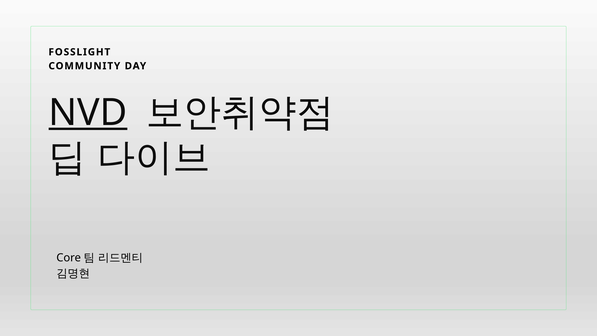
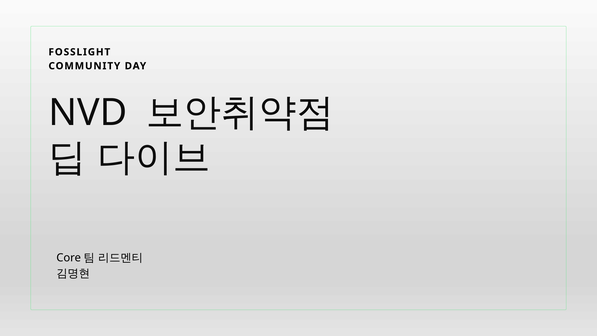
NVD underline: present -> none
